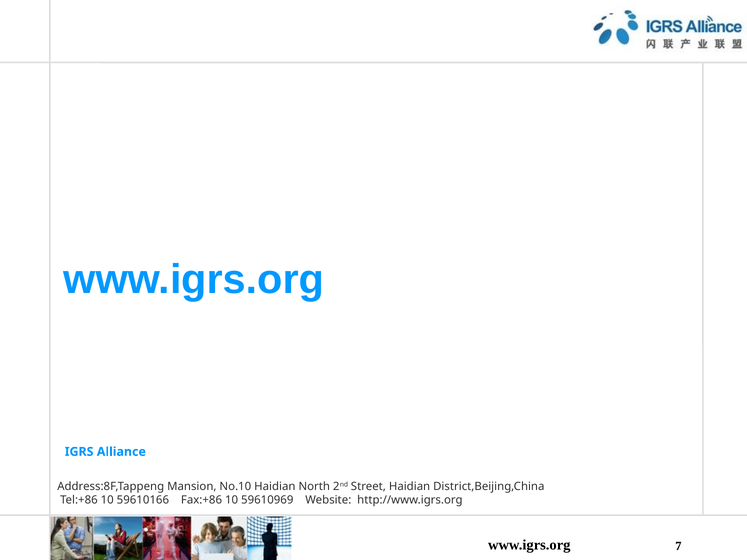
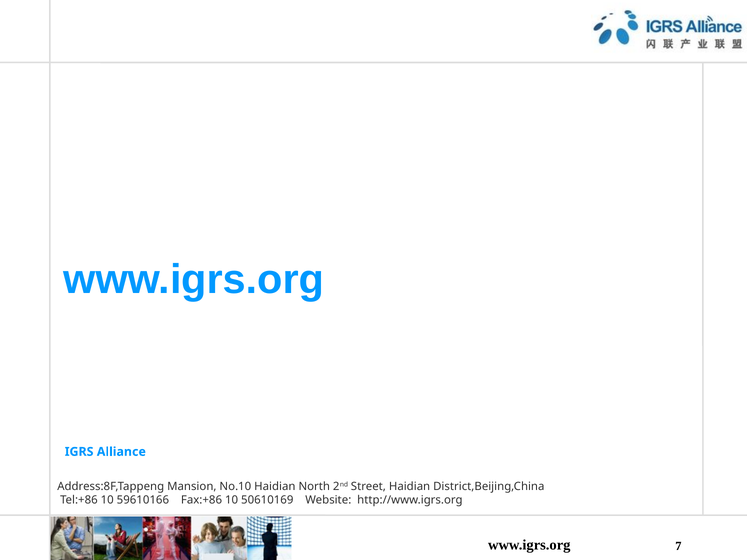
59610969: 59610969 -> 50610169
